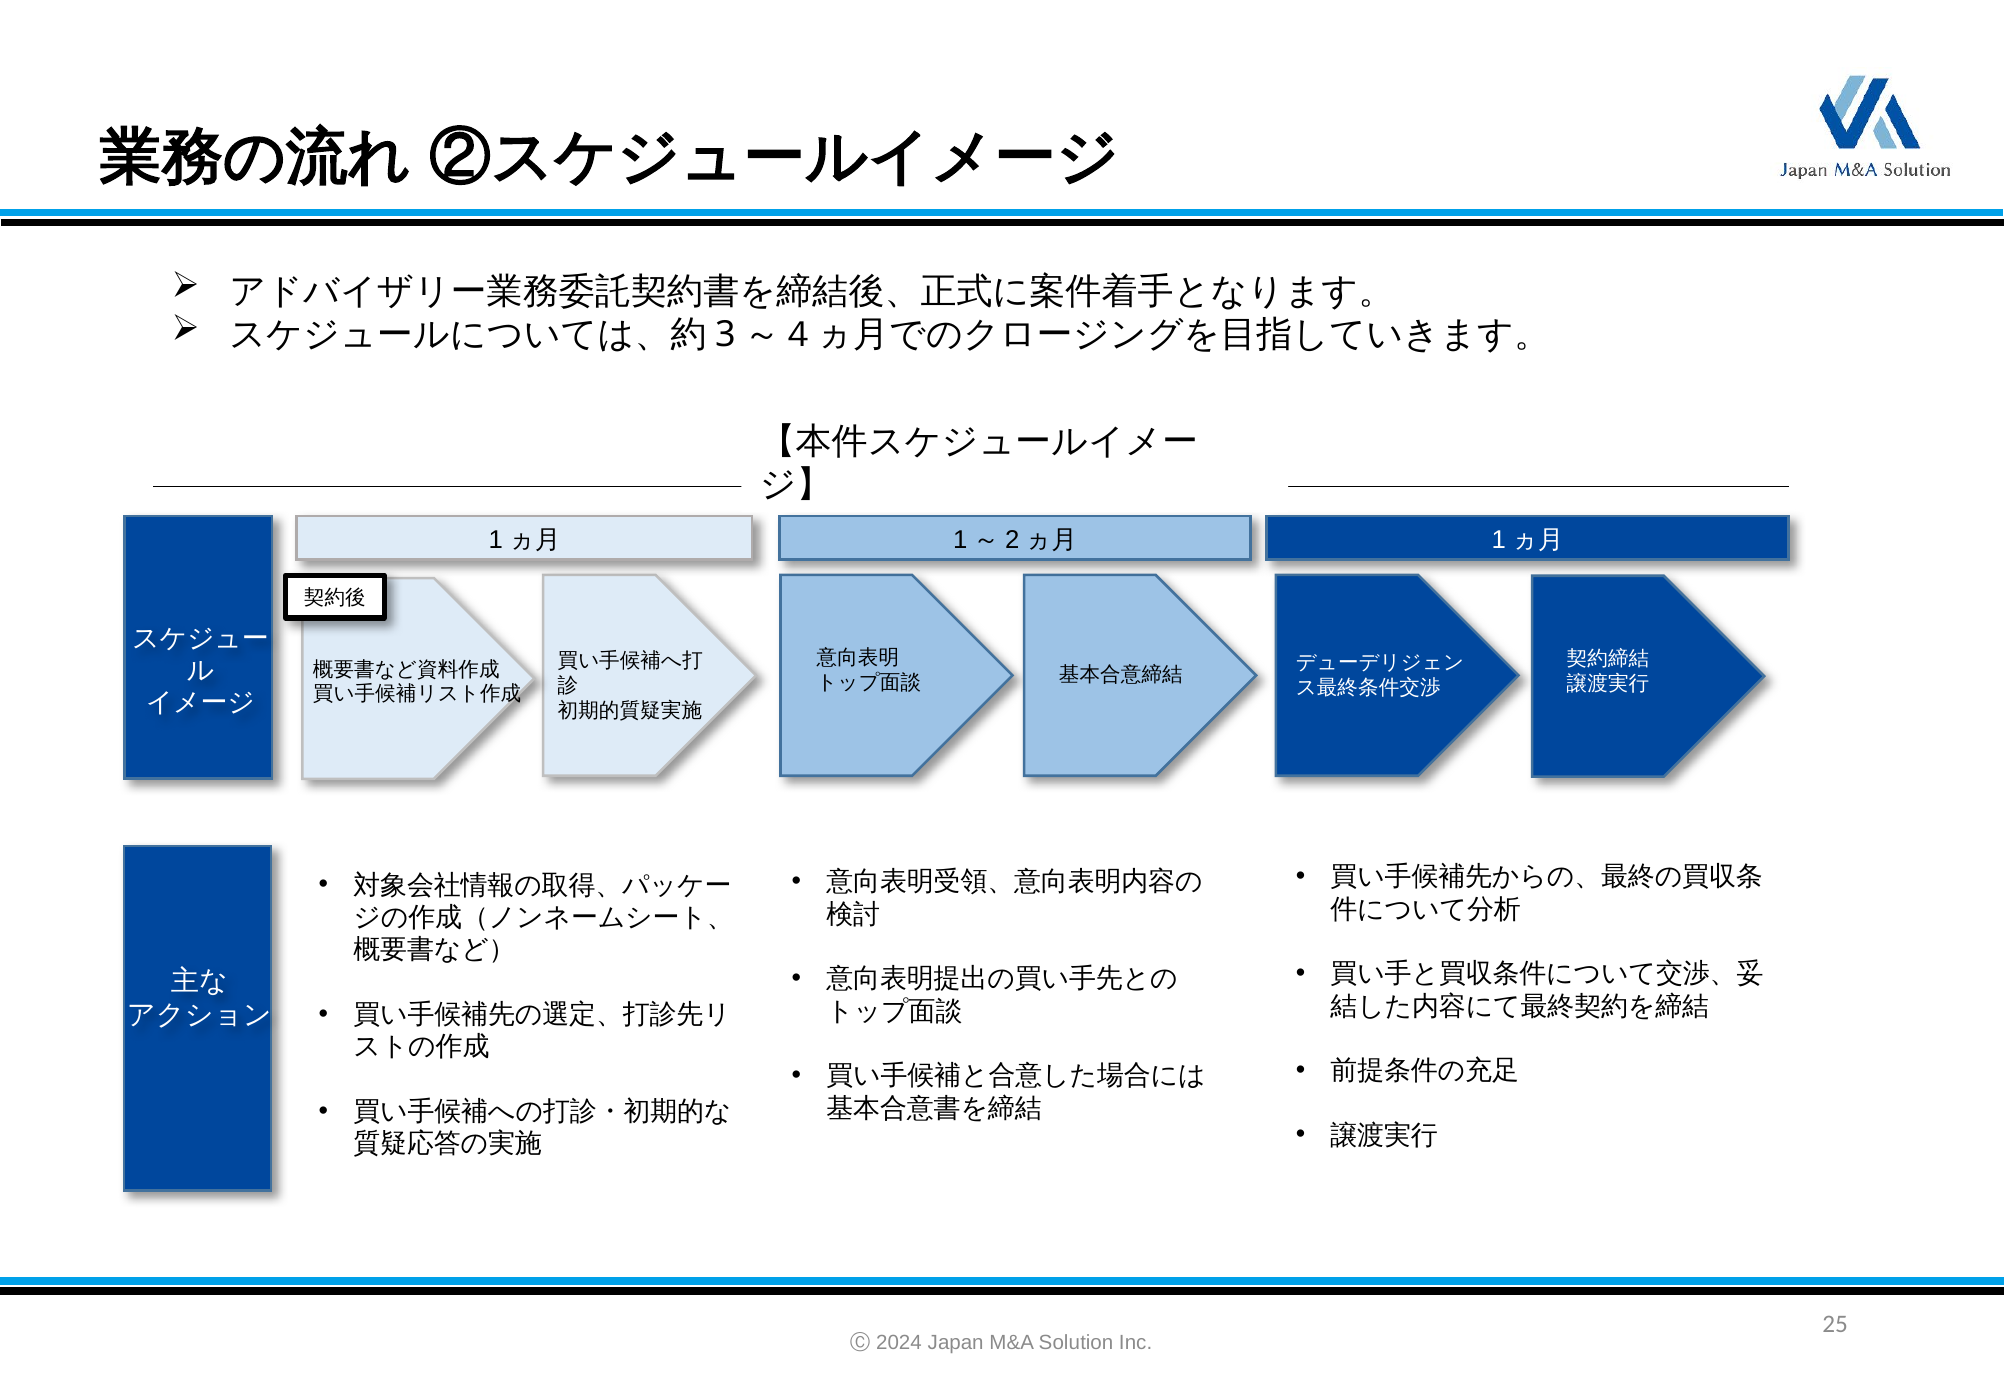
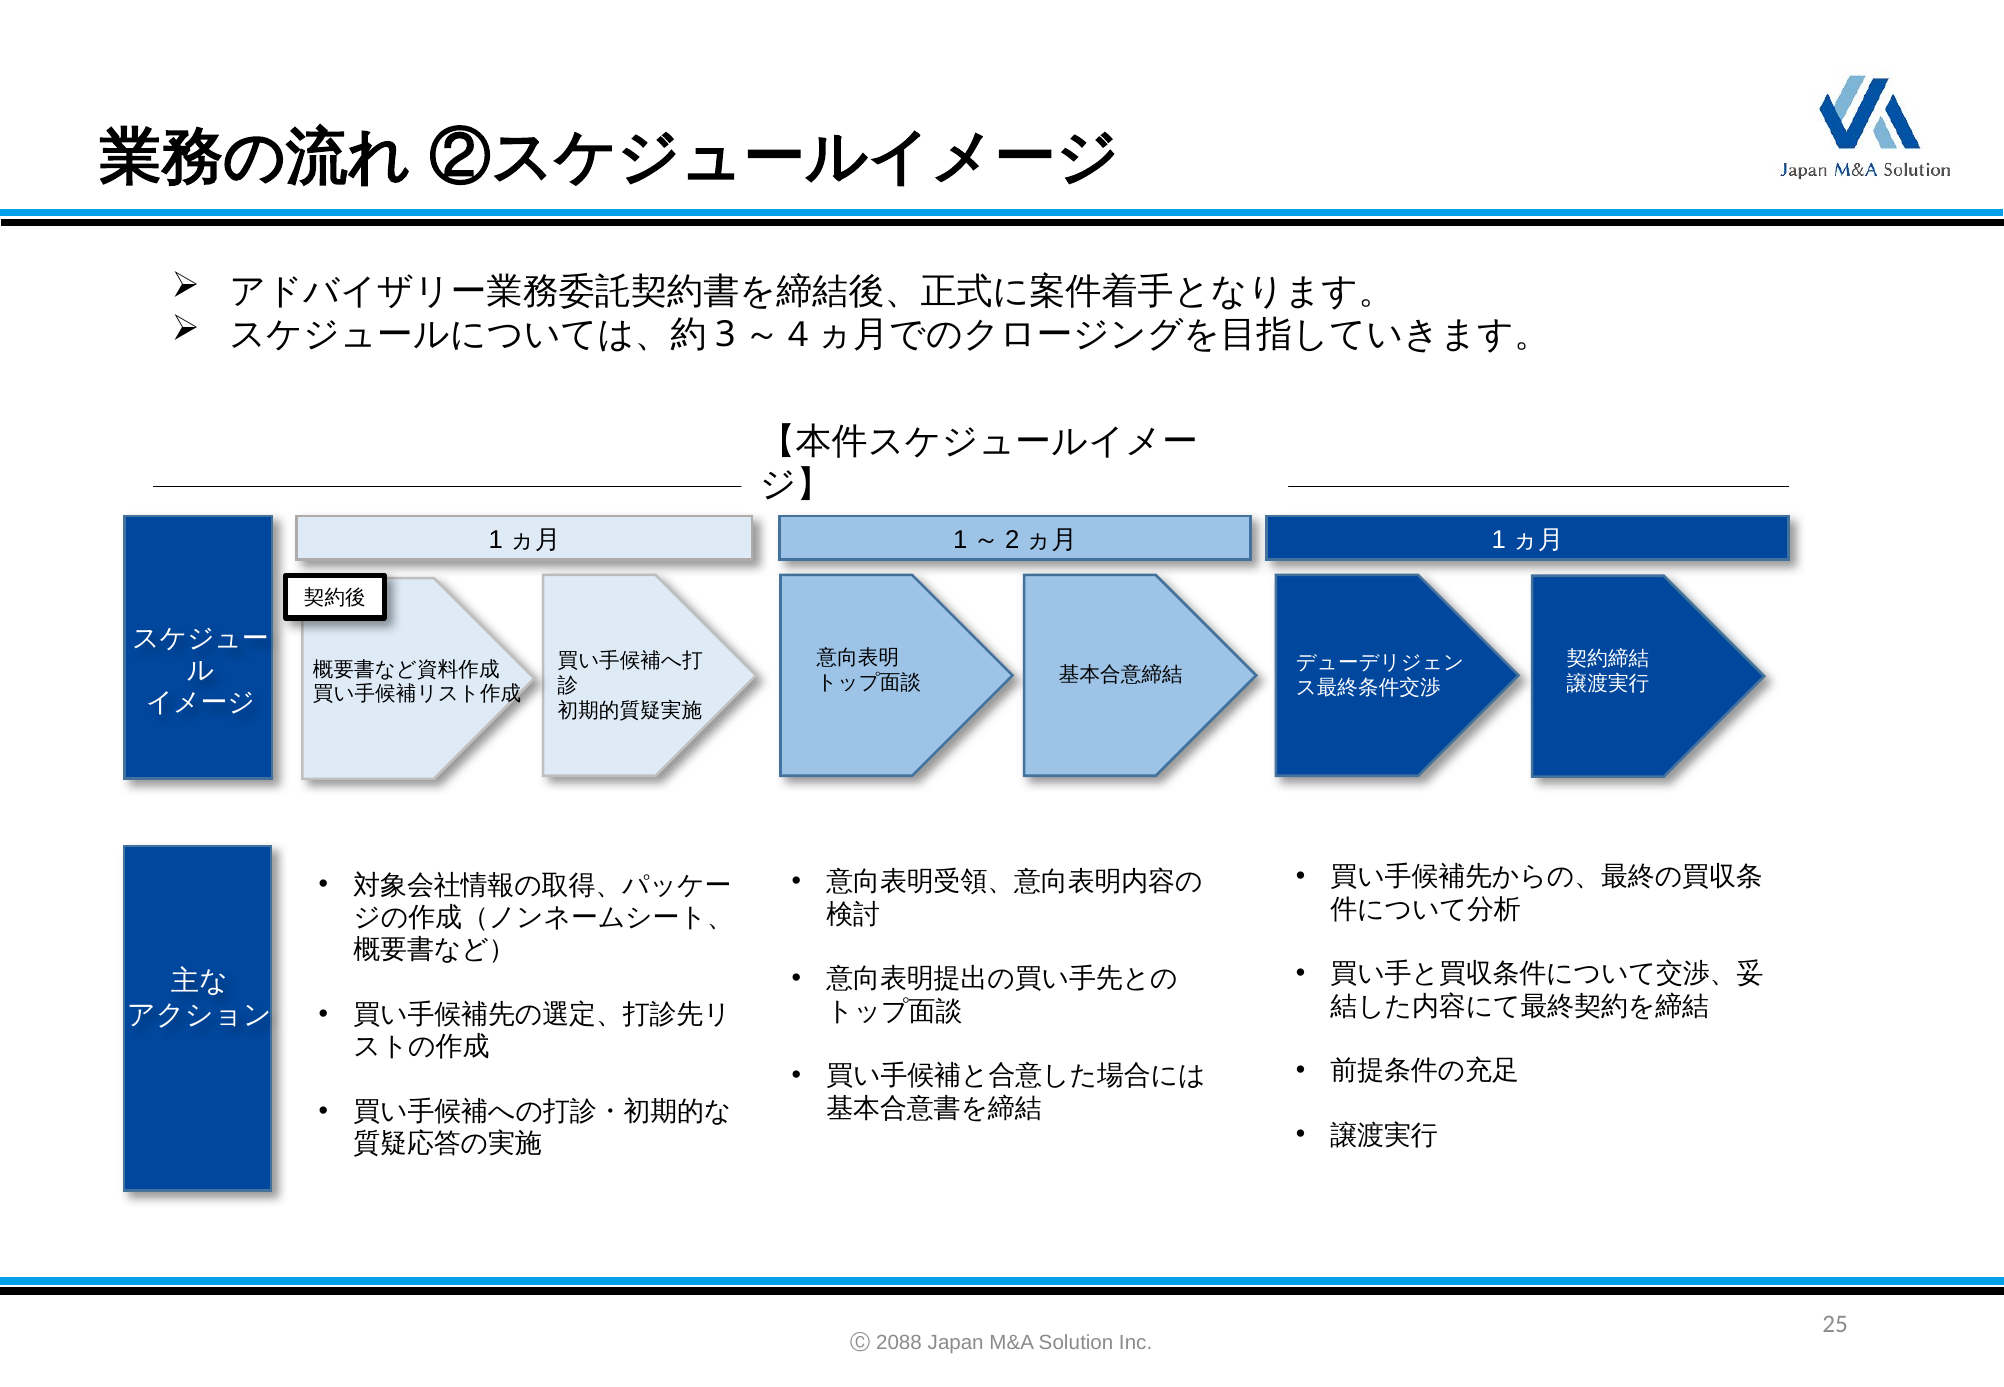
2024: 2024 -> 2088
